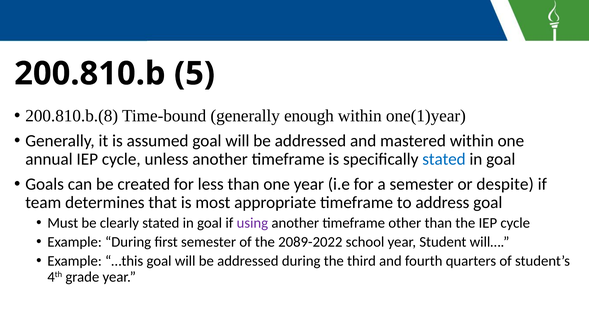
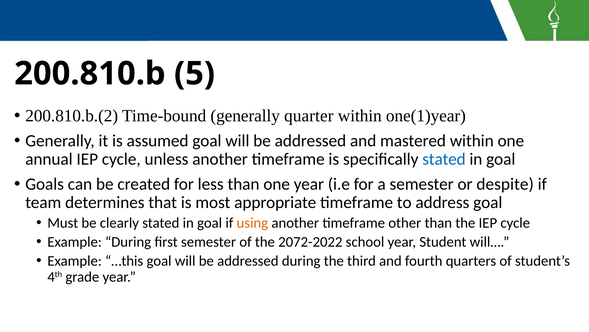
200.810.b.(8: 200.810.b.(8 -> 200.810.b.(2
enough: enough -> quarter
using colour: purple -> orange
2089-2022: 2089-2022 -> 2072-2022
